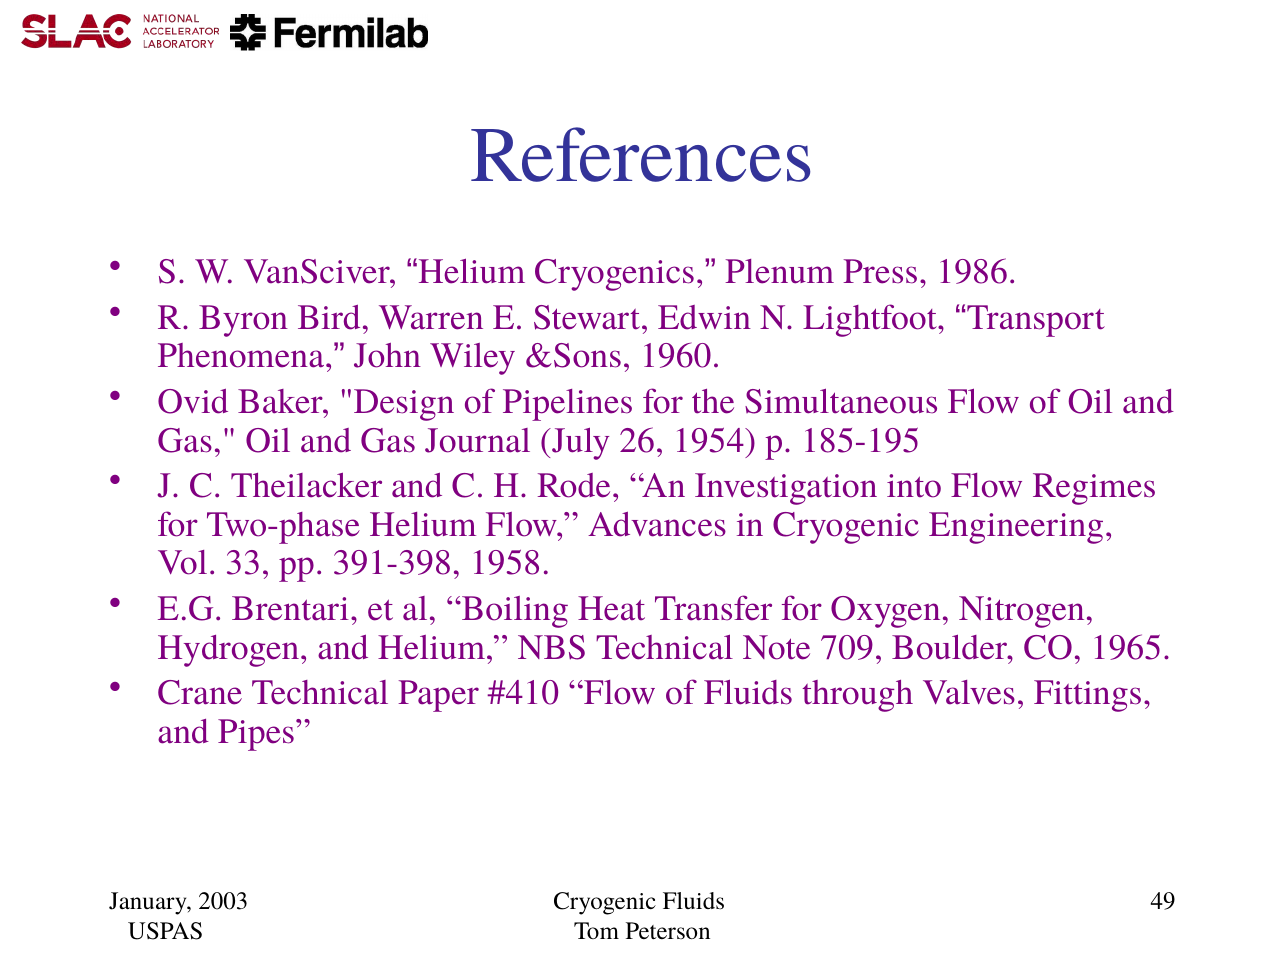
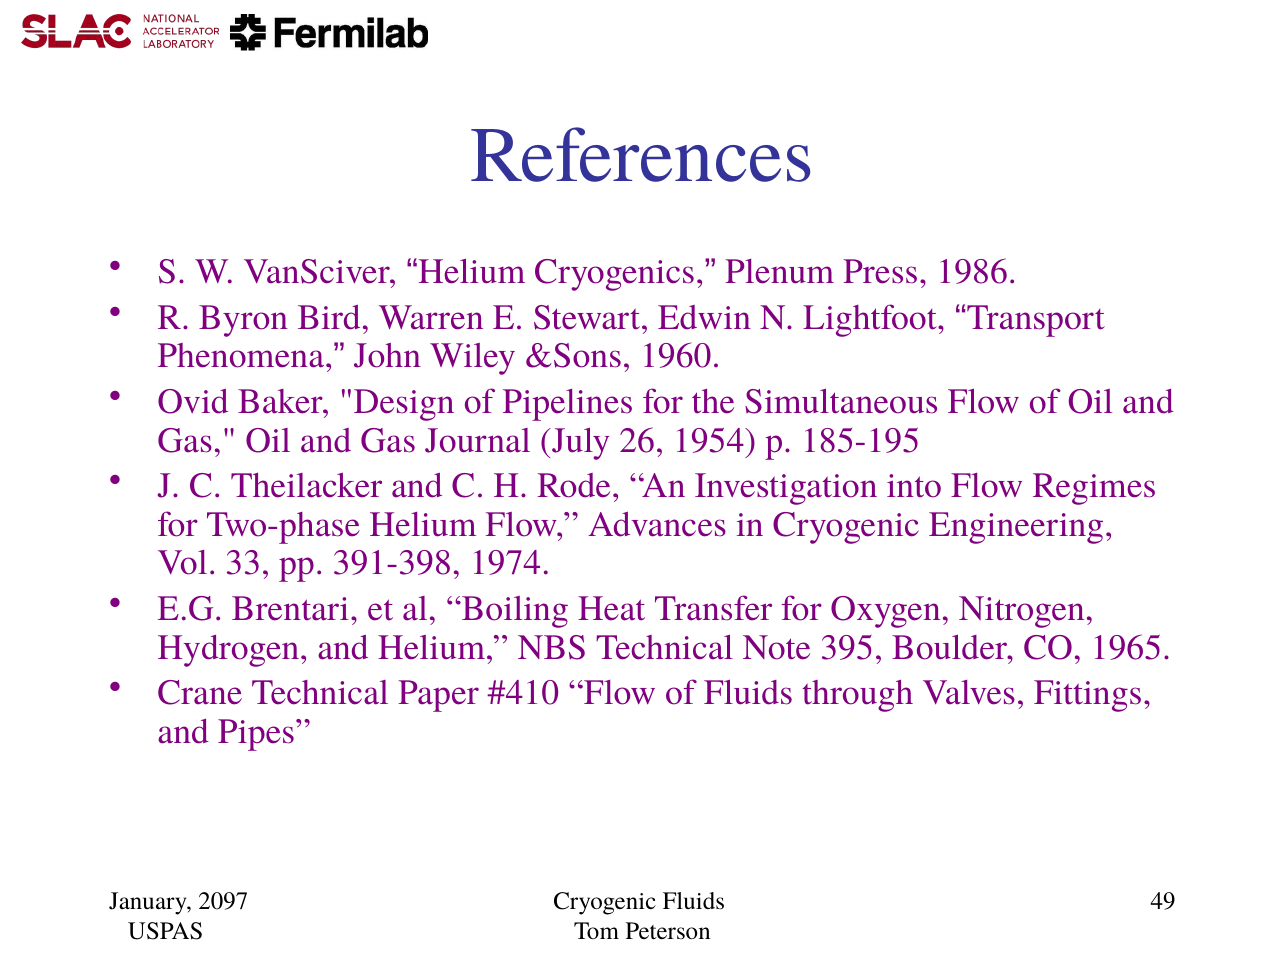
1958: 1958 -> 1974
709: 709 -> 395
2003: 2003 -> 2097
